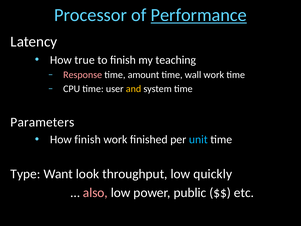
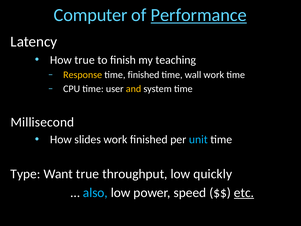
Processor: Processor -> Computer
Response colour: pink -> yellow
time amount: amount -> finished
Parameters: Parameters -> Millisecond
How finish: finish -> slides
Want look: look -> true
also colour: pink -> light blue
public: public -> speed
etc underline: none -> present
